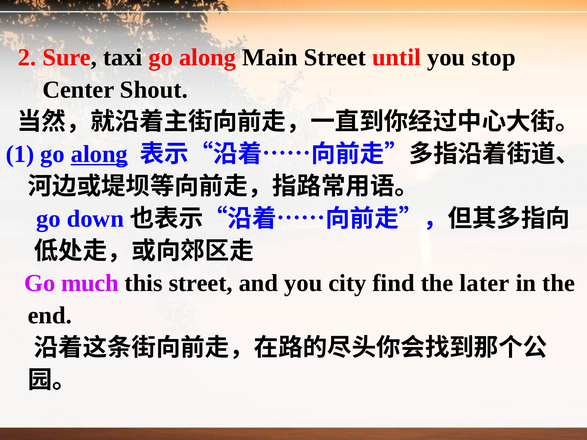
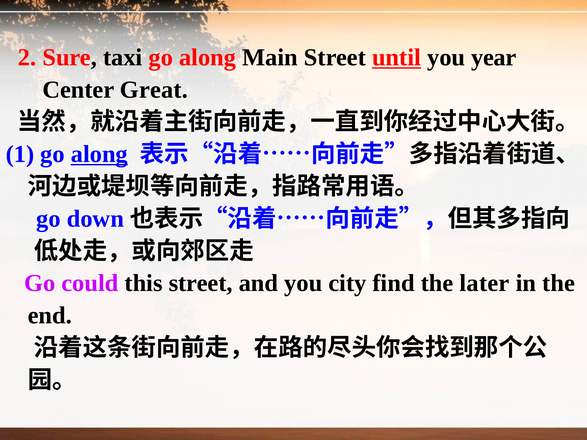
until underline: none -> present
stop: stop -> year
Shout: Shout -> Great
much: much -> could
